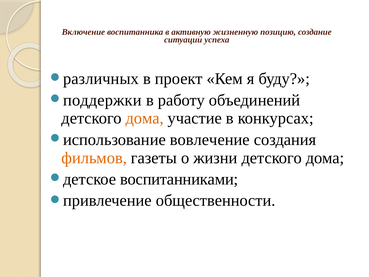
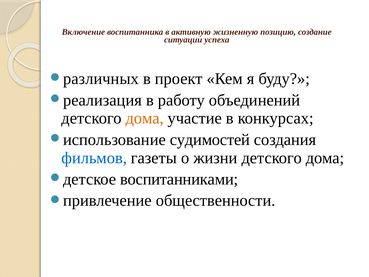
поддержки: поддержки -> реализация
вовлечение: вовлечение -> судимостей
фильмов colour: orange -> blue
